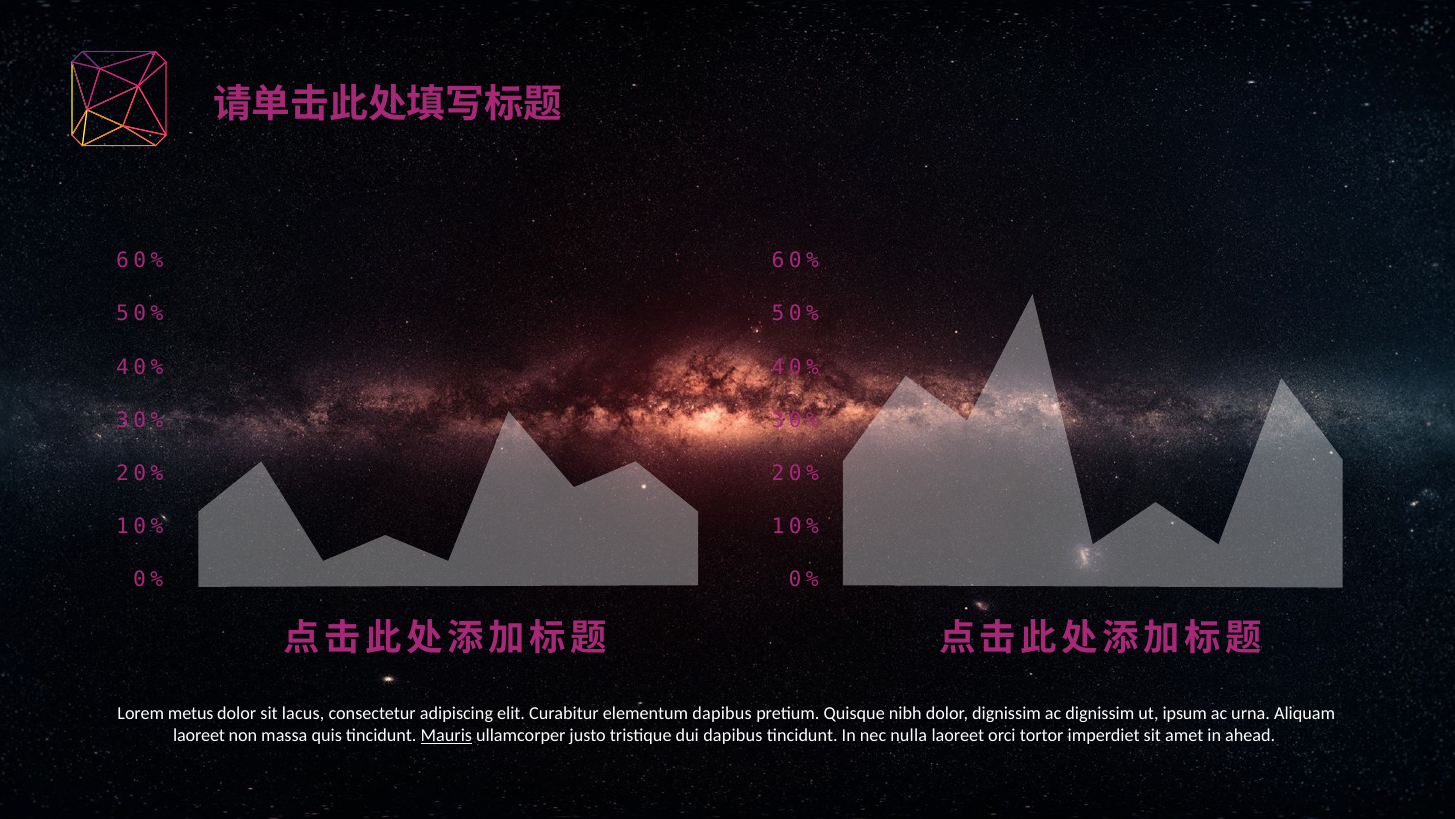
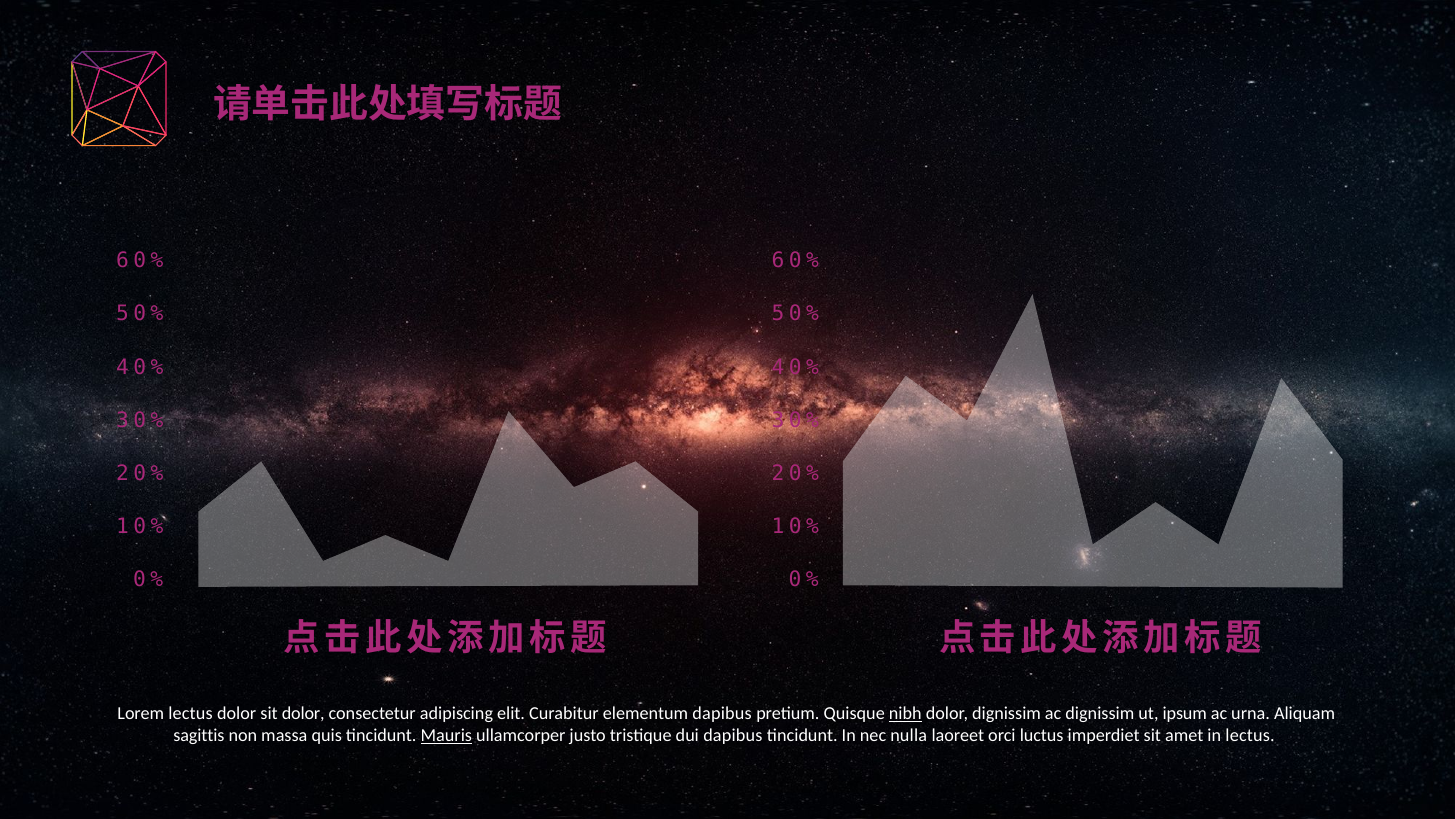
Lorem metus: metus -> lectus
sit lacus: lacus -> dolor
nibh underline: none -> present
laoreet at (199, 735): laoreet -> sagittis
tortor: tortor -> luctus
in ahead: ahead -> lectus
